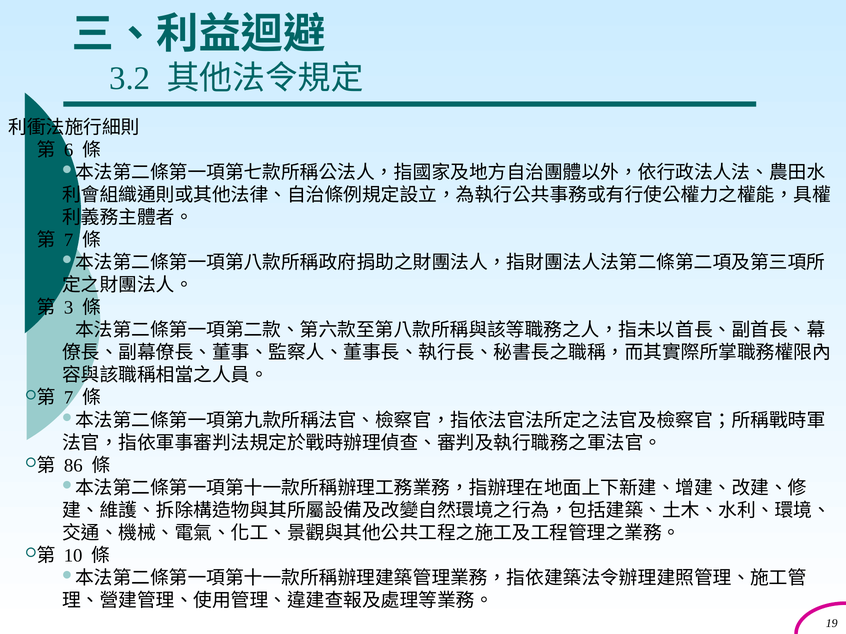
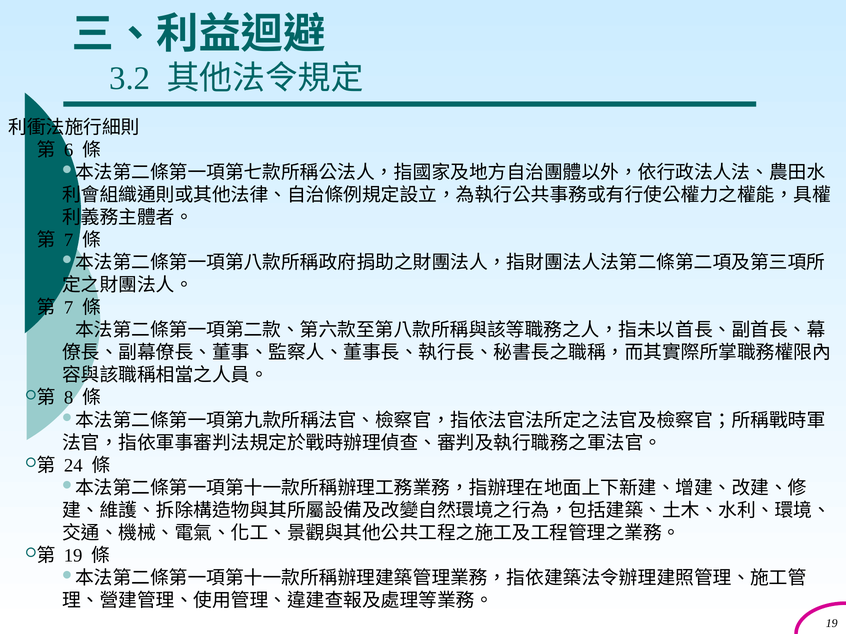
3 at (69, 308): 3 -> 7
7 at (69, 398): 7 -> 8
86: 86 -> 24
10 at (73, 556): 10 -> 19
